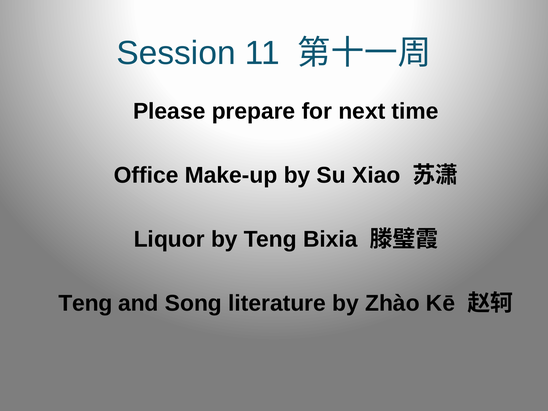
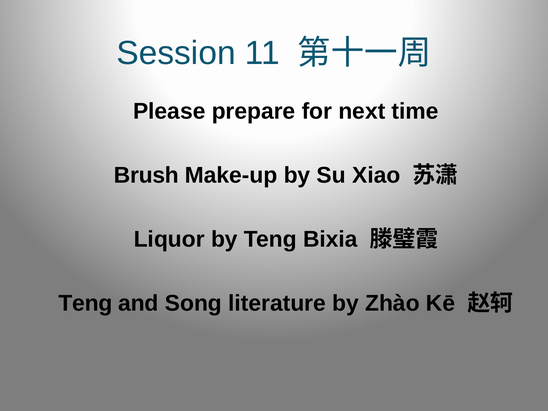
Office: Office -> Brush
